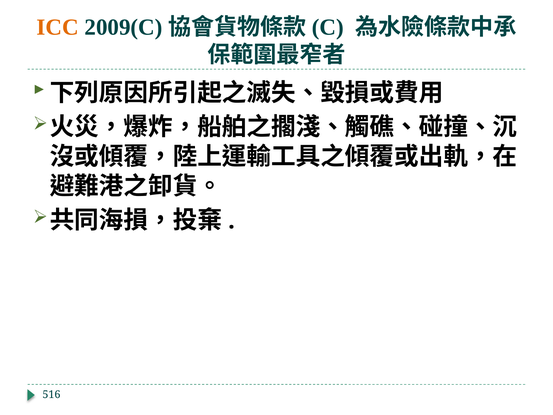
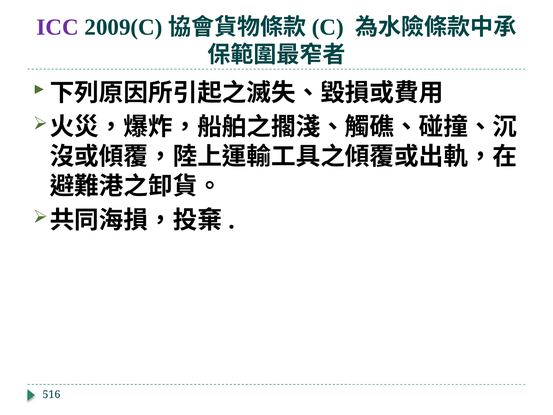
ICC colour: orange -> purple
